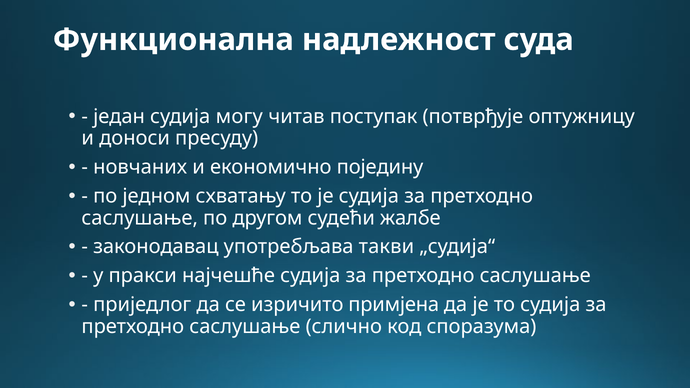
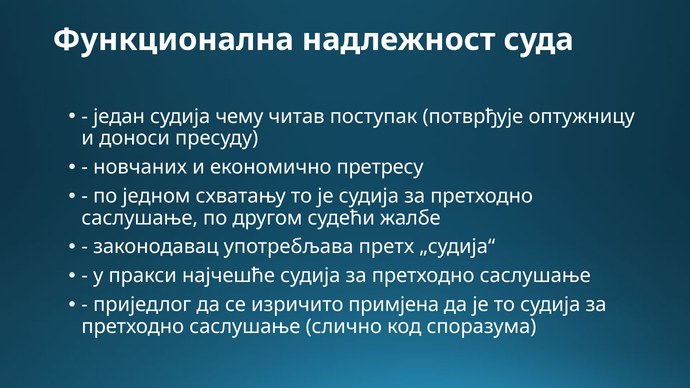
могу: могу -> чему
поједину: поједину -> претресу
такви: такви -> претх
